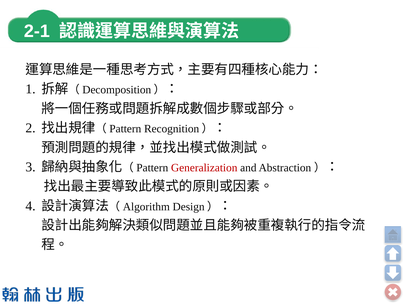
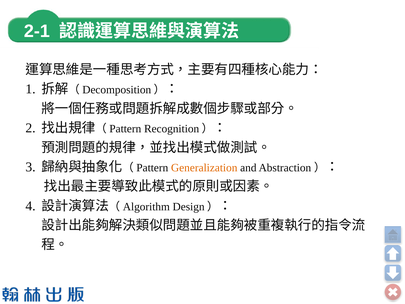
Generalization colour: red -> orange
